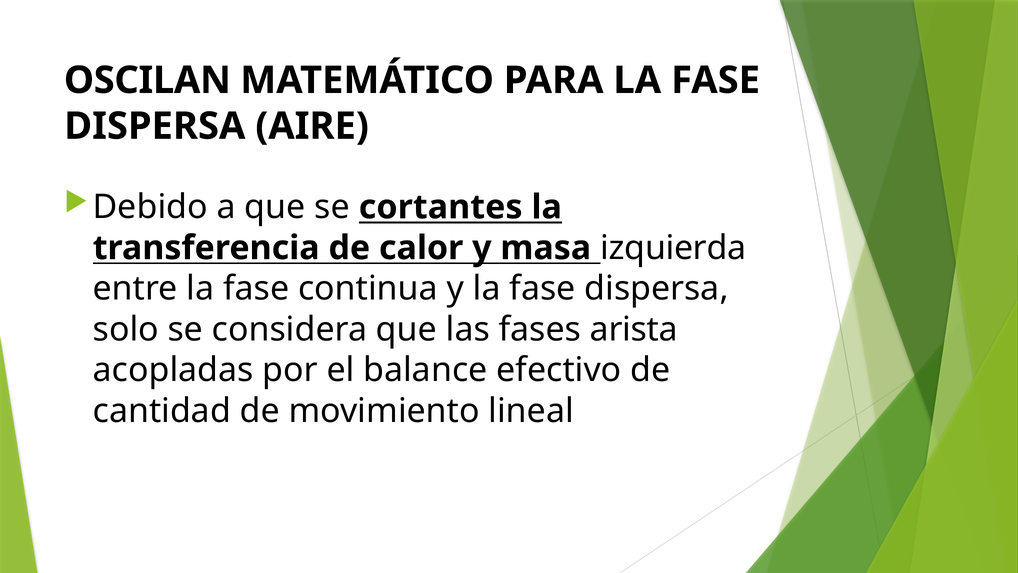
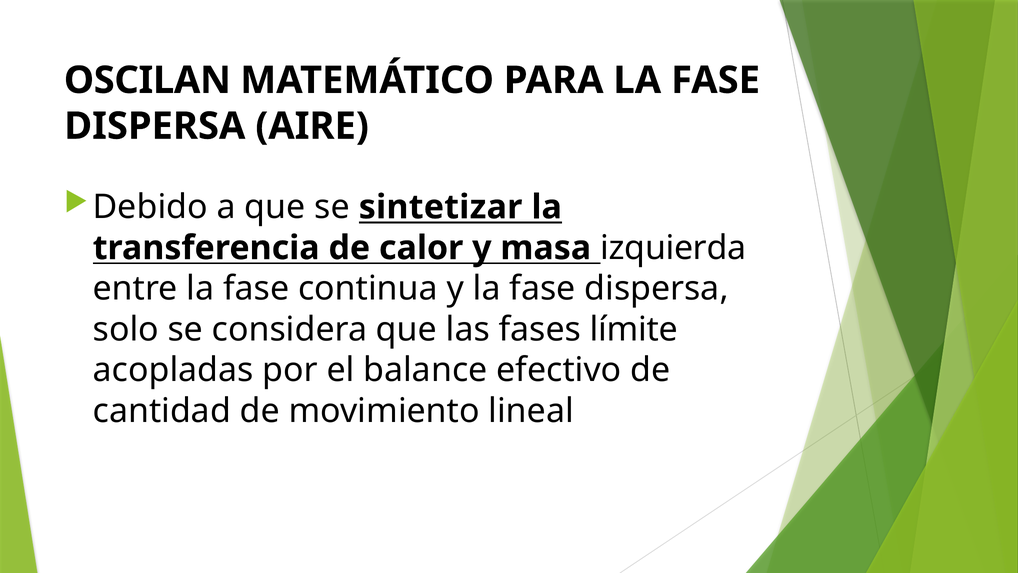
cortantes: cortantes -> sintetizar
arista: arista -> límite
